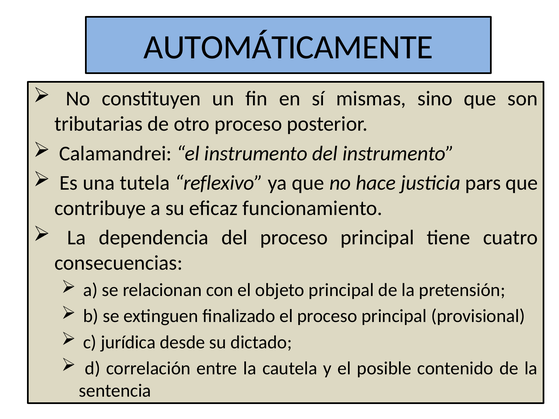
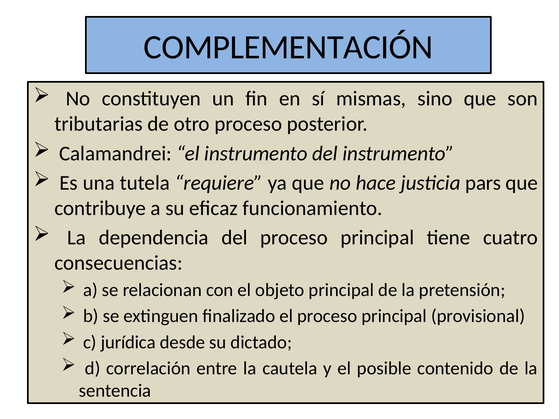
AUTOMÁTICAMENTE: AUTOMÁTICAMENTE -> COMPLEMENTACIÓN
reflexivo: reflexivo -> requiere
